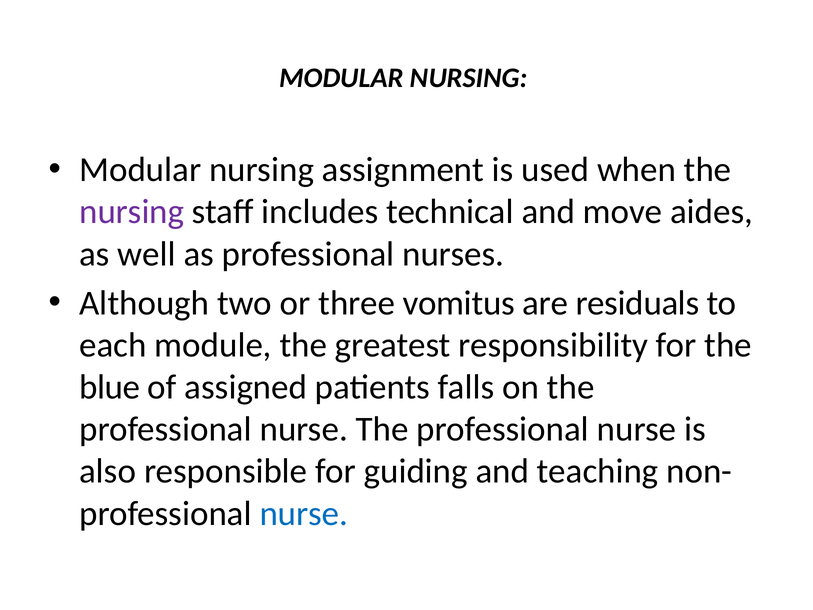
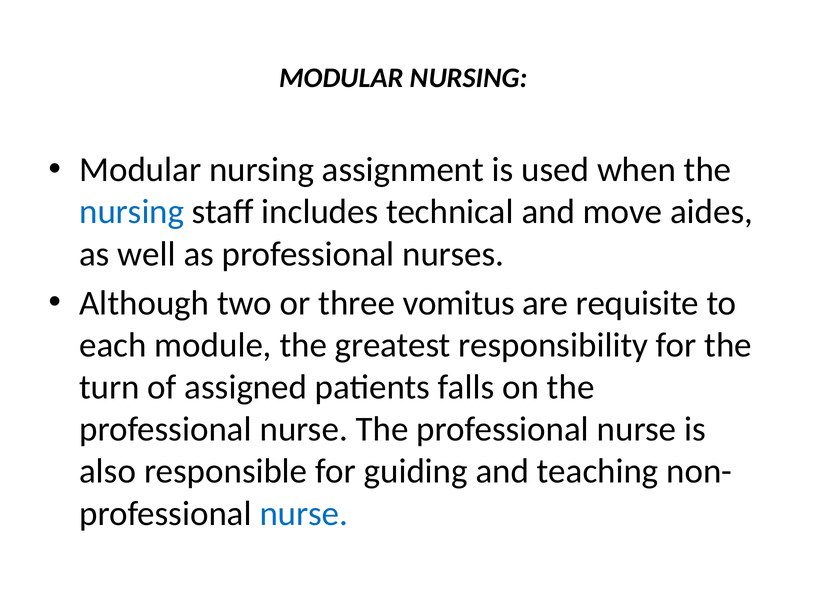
nursing at (132, 212) colour: purple -> blue
residuals: residuals -> requisite
blue: blue -> turn
